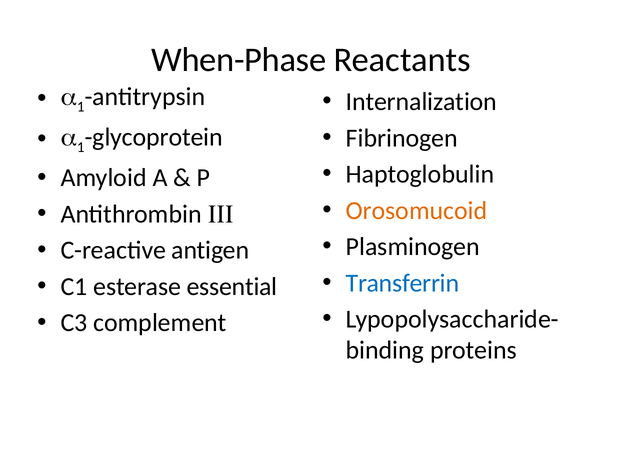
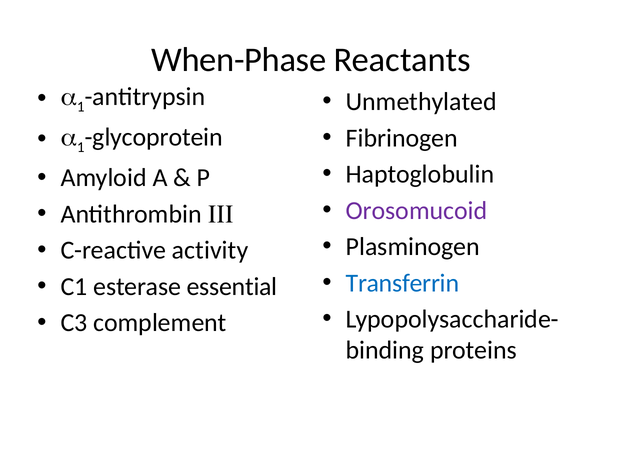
Internalization: Internalization -> Unmethylated
Orosomucoid colour: orange -> purple
antigen: antigen -> activity
